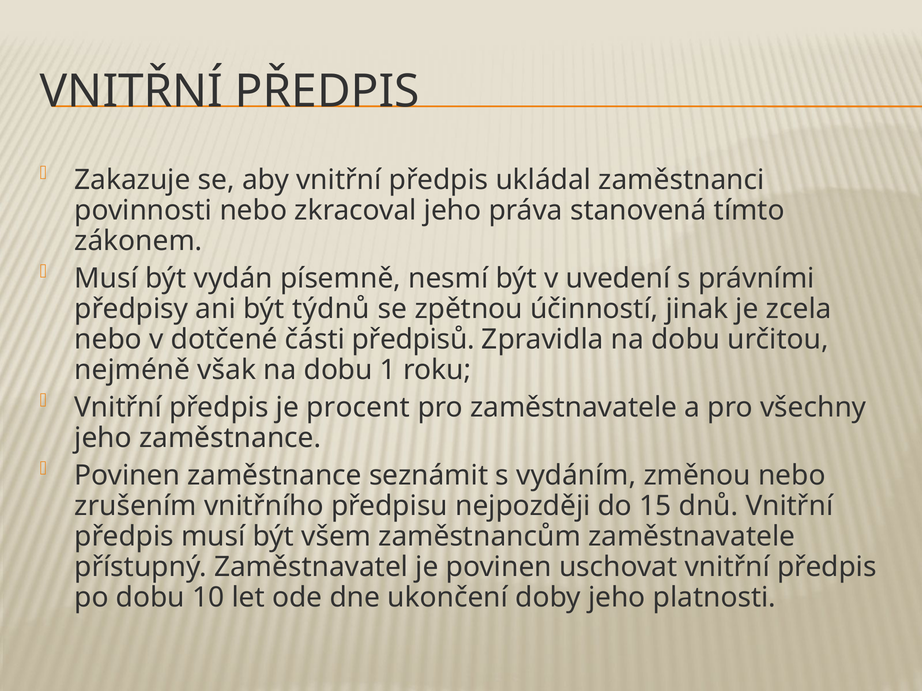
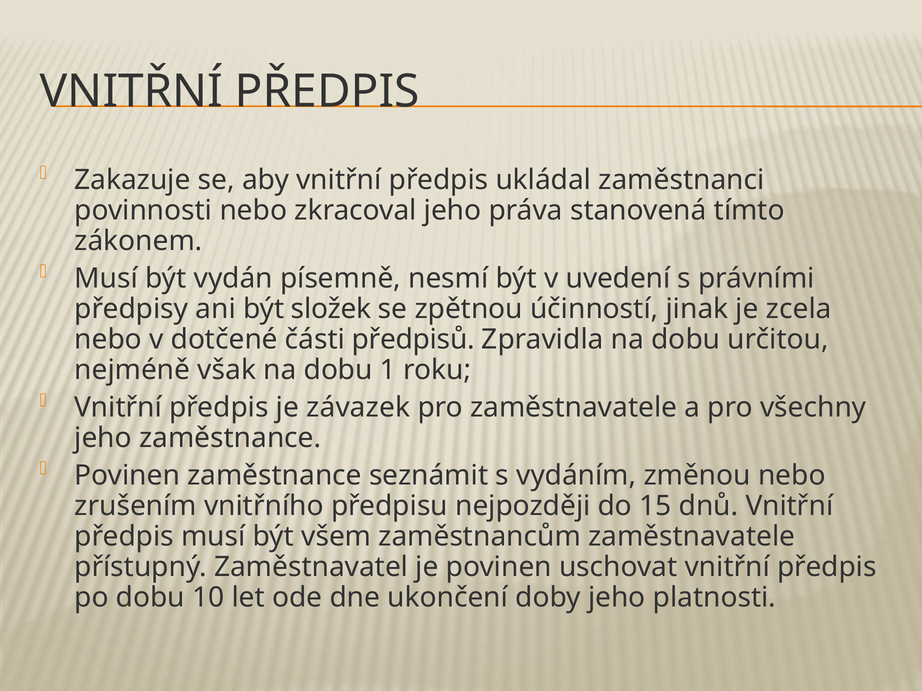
týdnů: týdnů -> složek
procent: procent -> závazek
